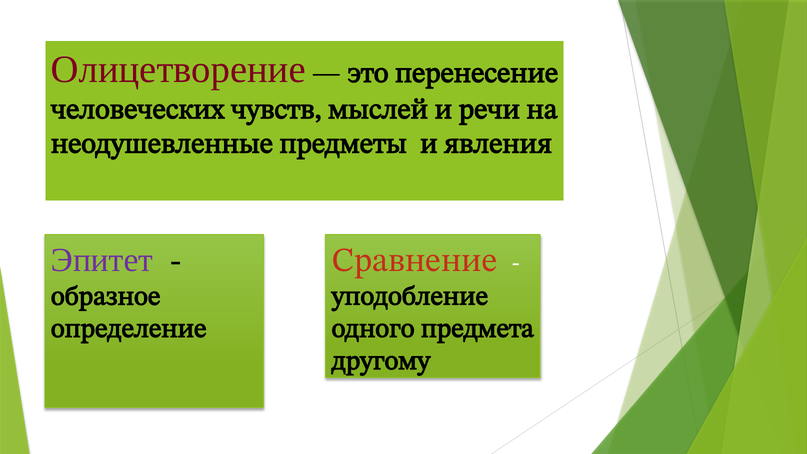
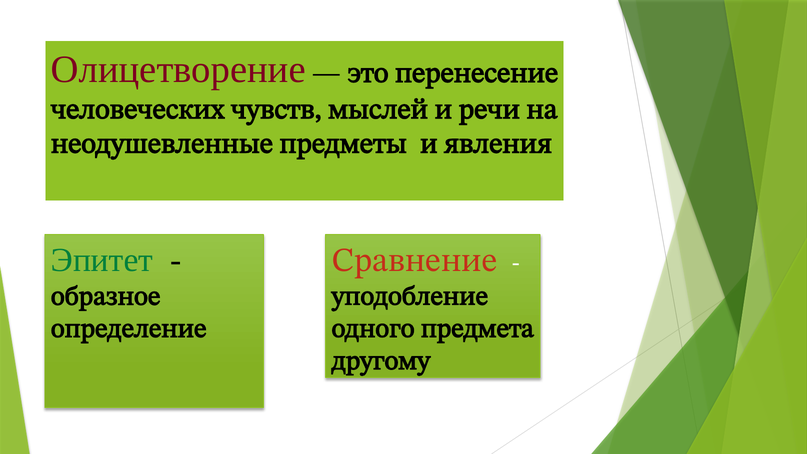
Эпитет colour: purple -> green
